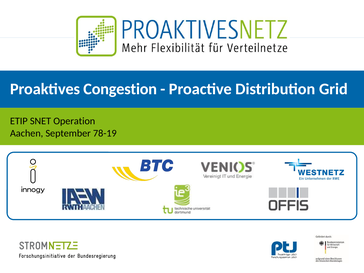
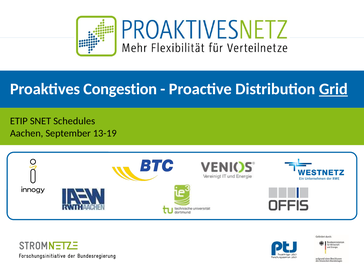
Grid underline: none -> present
Operation: Operation -> Schedules
78-19: 78-19 -> 13-19
